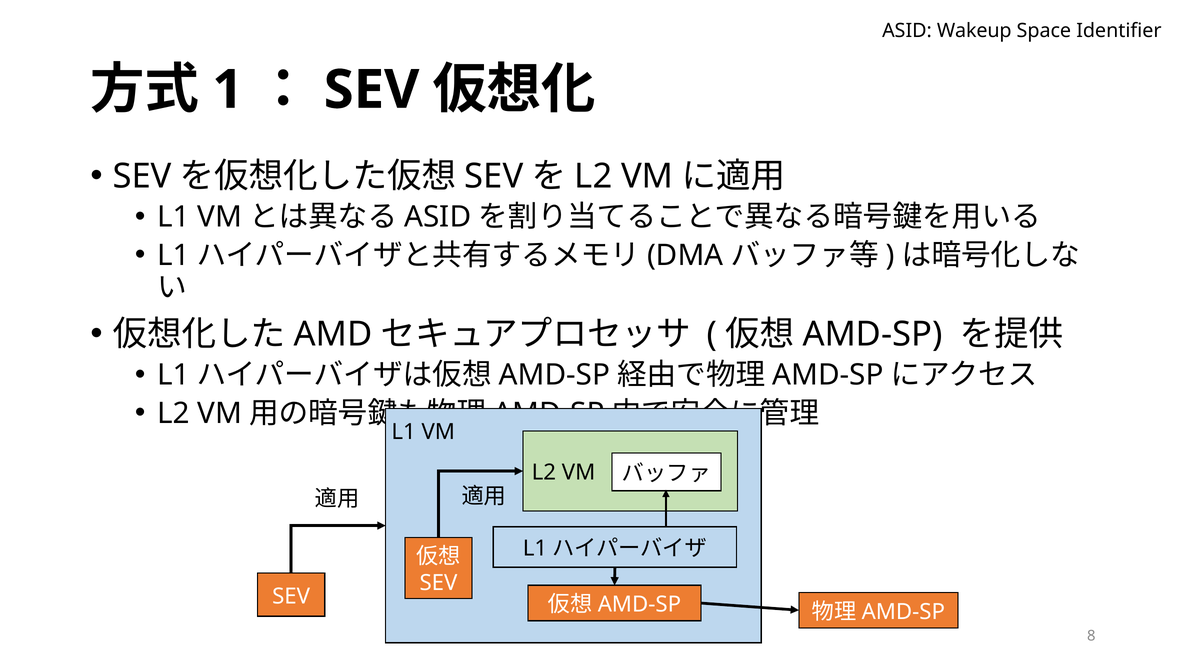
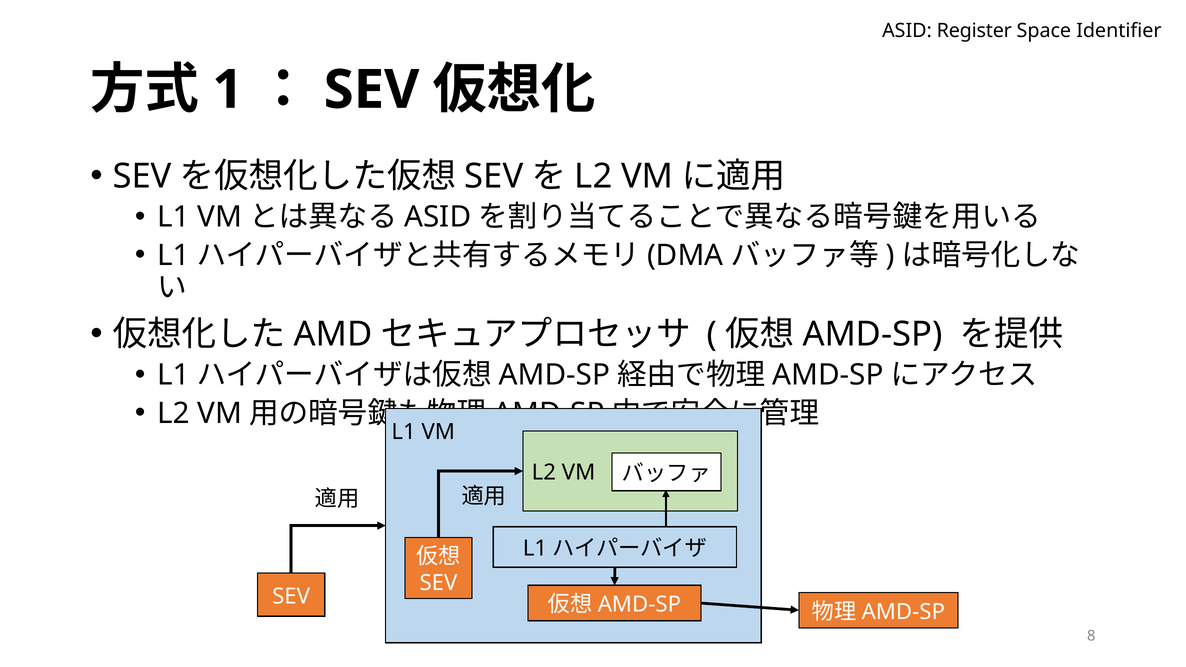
Wakeup: Wakeup -> Register
